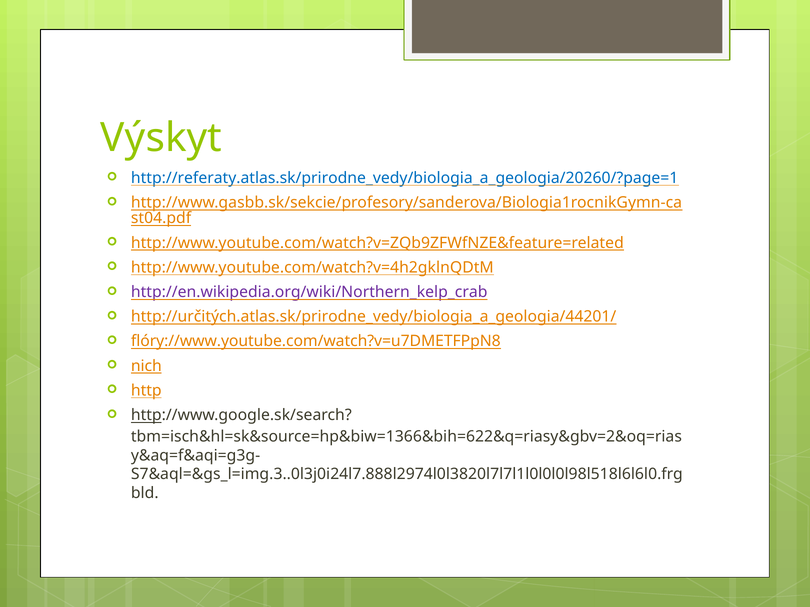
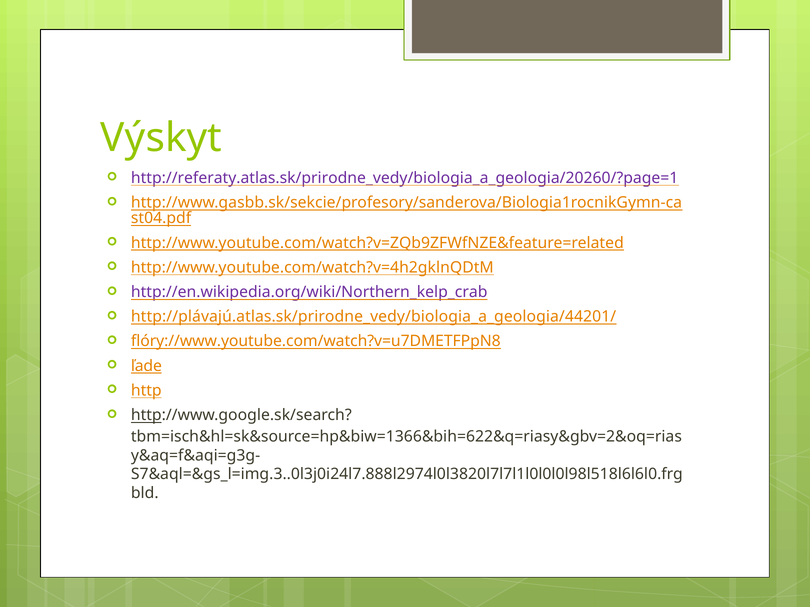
http://referaty.atlas.sk/prirodne_vedy/biologia_a_geologia/20260/?page=1 colour: blue -> purple
http://určitých.atlas.sk/prirodne_vedy/biologia_a_geologia/44201/: http://určitých.atlas.sk/prirodne_vedy/biologia_a_geologia/44201/ -> http://plávajú.atlas.sk/prirodne_vedy/biologia_a_geologia/44201/
nich: nich -> ľade
